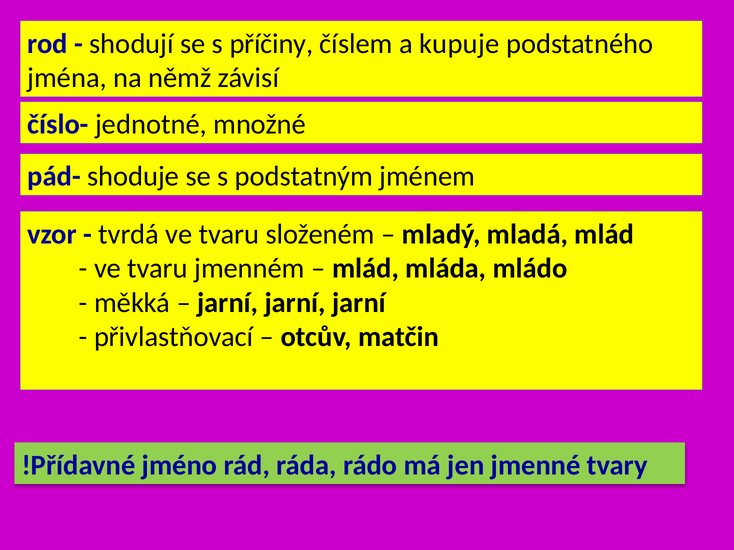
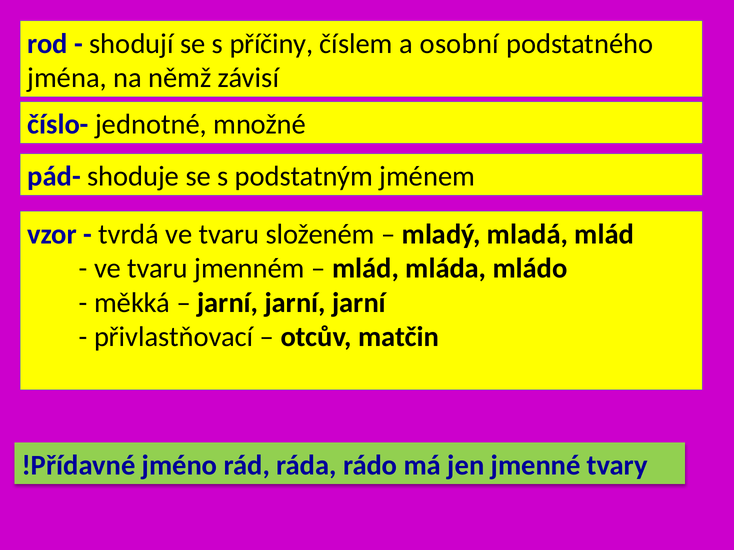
kupuje: kupuje -> osobní
